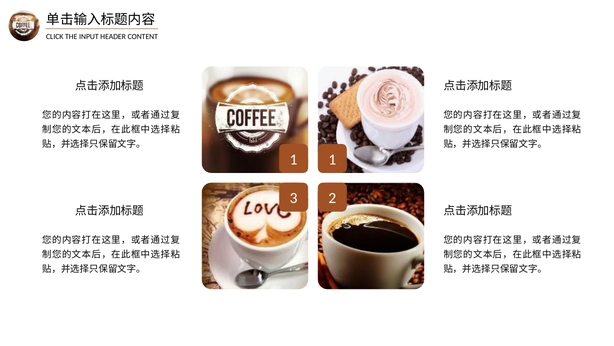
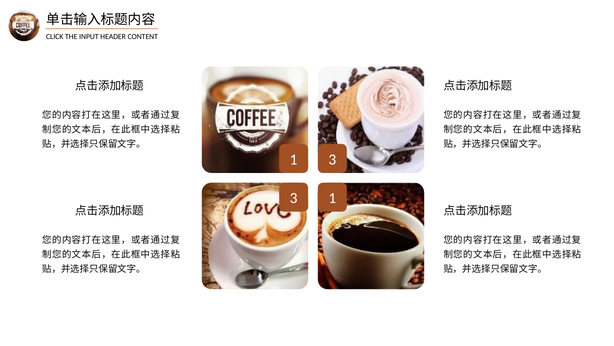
1 1: 1 -> 3
3 2: 2 -> 1
